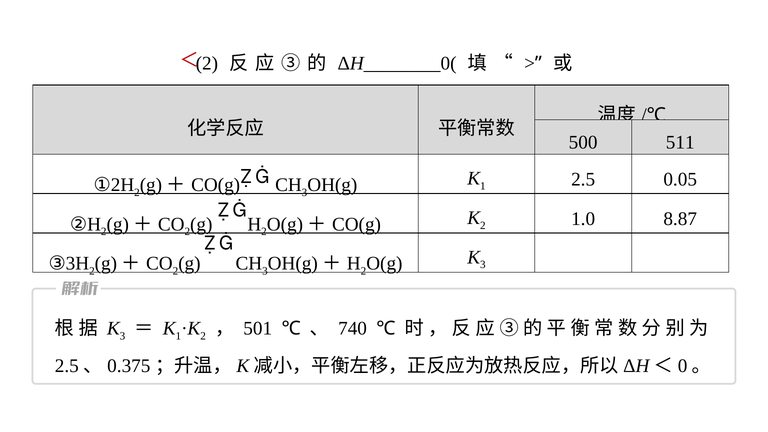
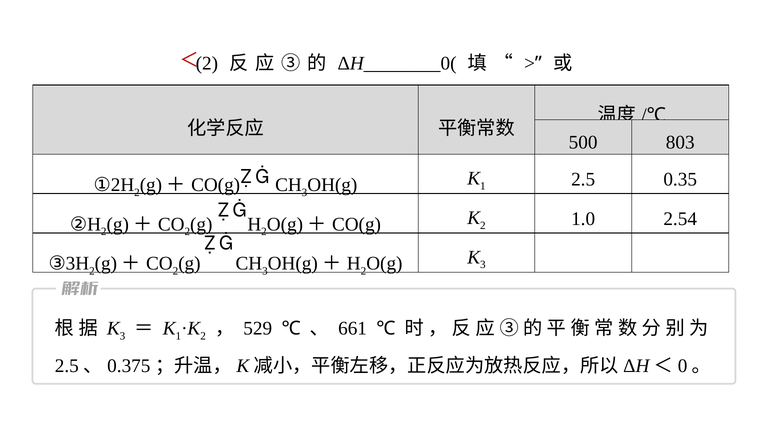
511: 511 -> 803
0.05: 0.05 -> 0.35
8.87: 8.87 -> 2.54
501: 501 -> 529
740: 740 -> 661
